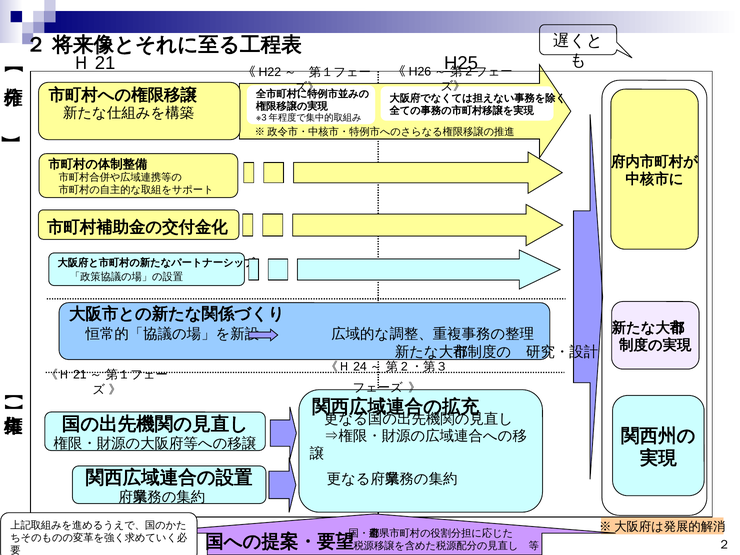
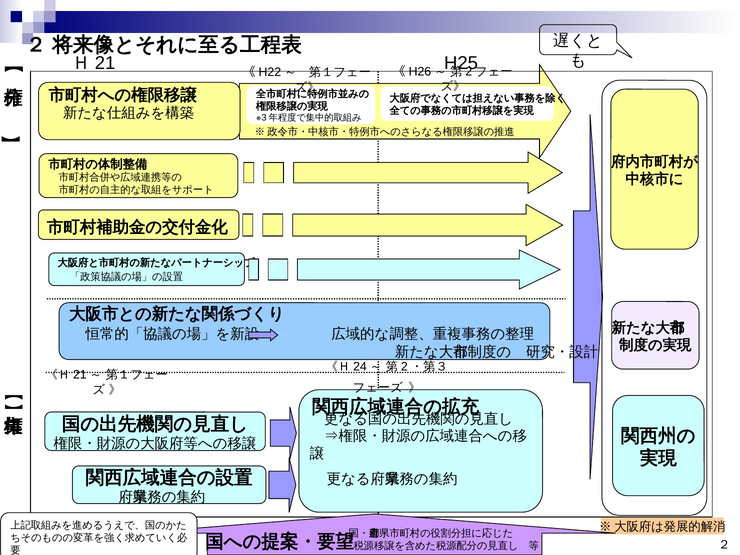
H25 underline: present -> none
